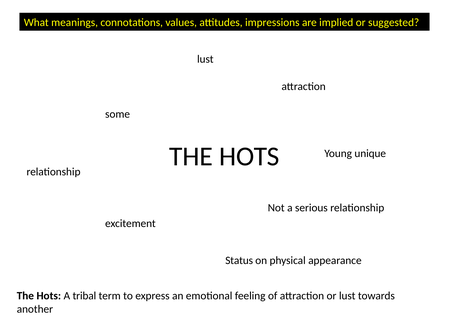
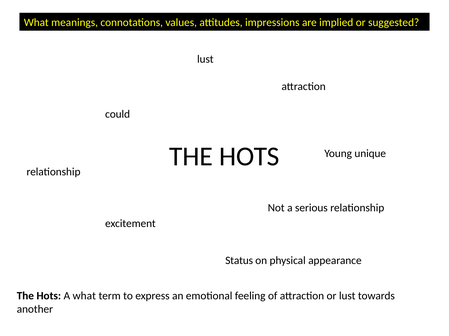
some: some -> could
A tribal: tribal -> what
